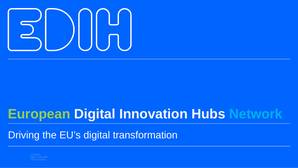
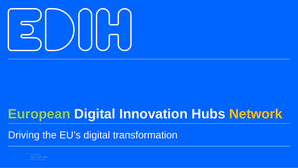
Network colour: light blue -> yellow
